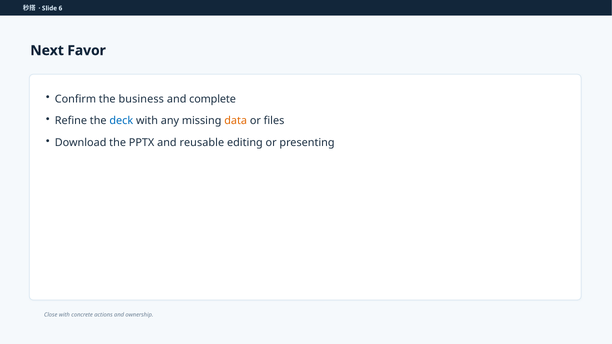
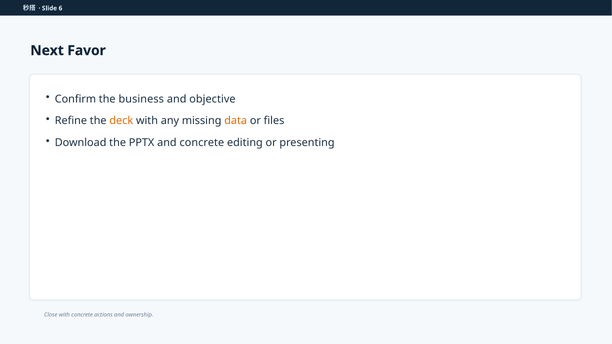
complete: complete -> objective
deck colour: blue -> orange
and reusable: reusable -> concrete
